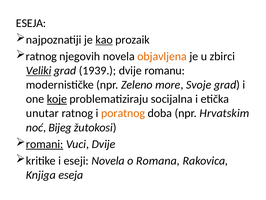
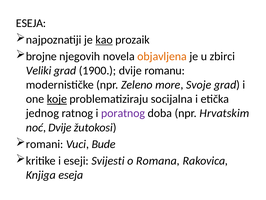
ratnog at (41, 56): ratnog -> brojne
Veliki underline: present -> none
1939: 1939 -> 1900
unutar: unutar -> jednog
poratnog colour: orange -> purple
noć Bijeg: Bijeg -> Dvije
romani underline: present -> none
Vuci Dvije: Dvije -> Bude
eseji Novela: Novela -> Svijesti
